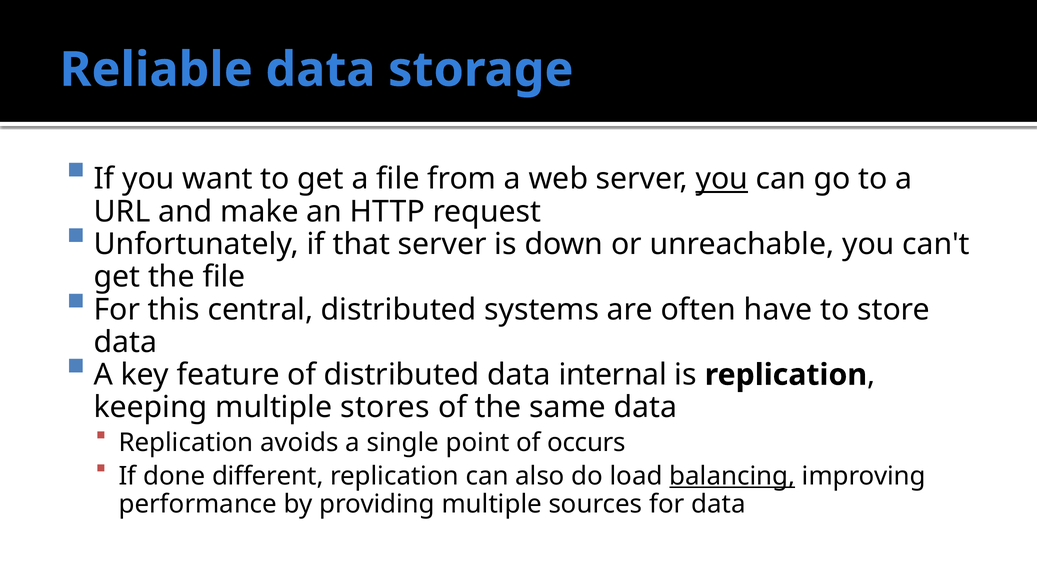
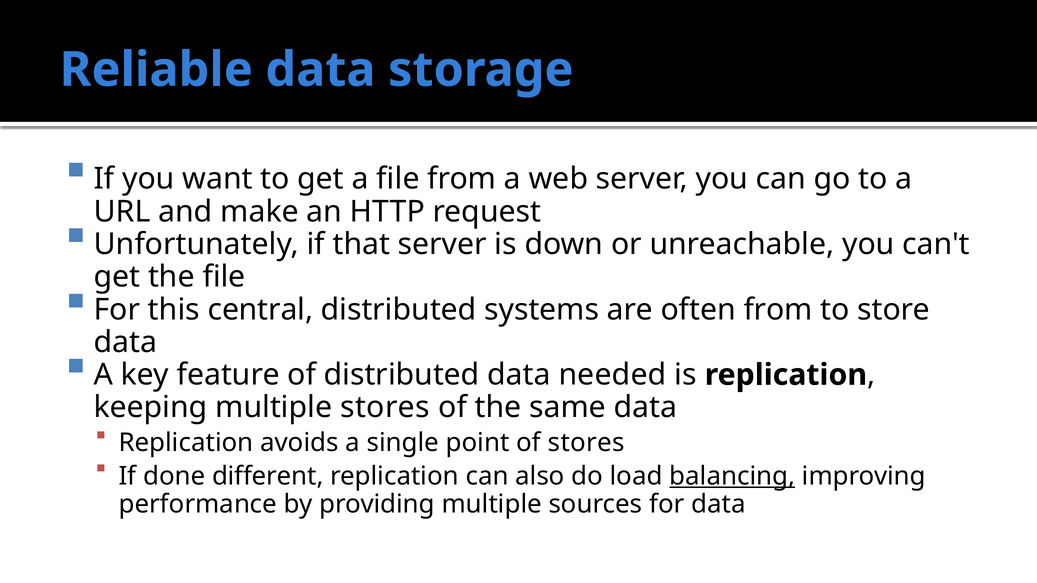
you at (722, 179) underline: present -> none
often have: have -> from
internal: internal -> needed
of occurs: occurs -> stores
